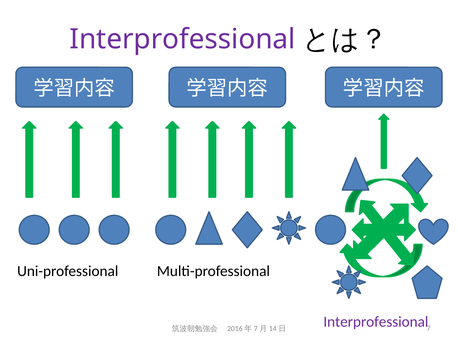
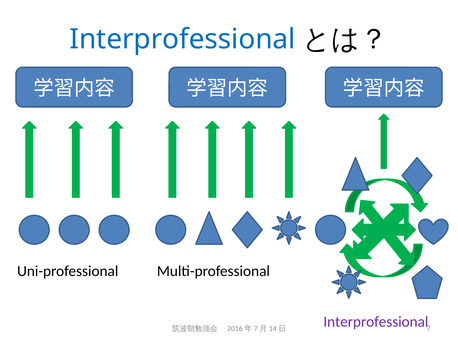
Interprofessional at (183, 39) colour: purple -> blue
